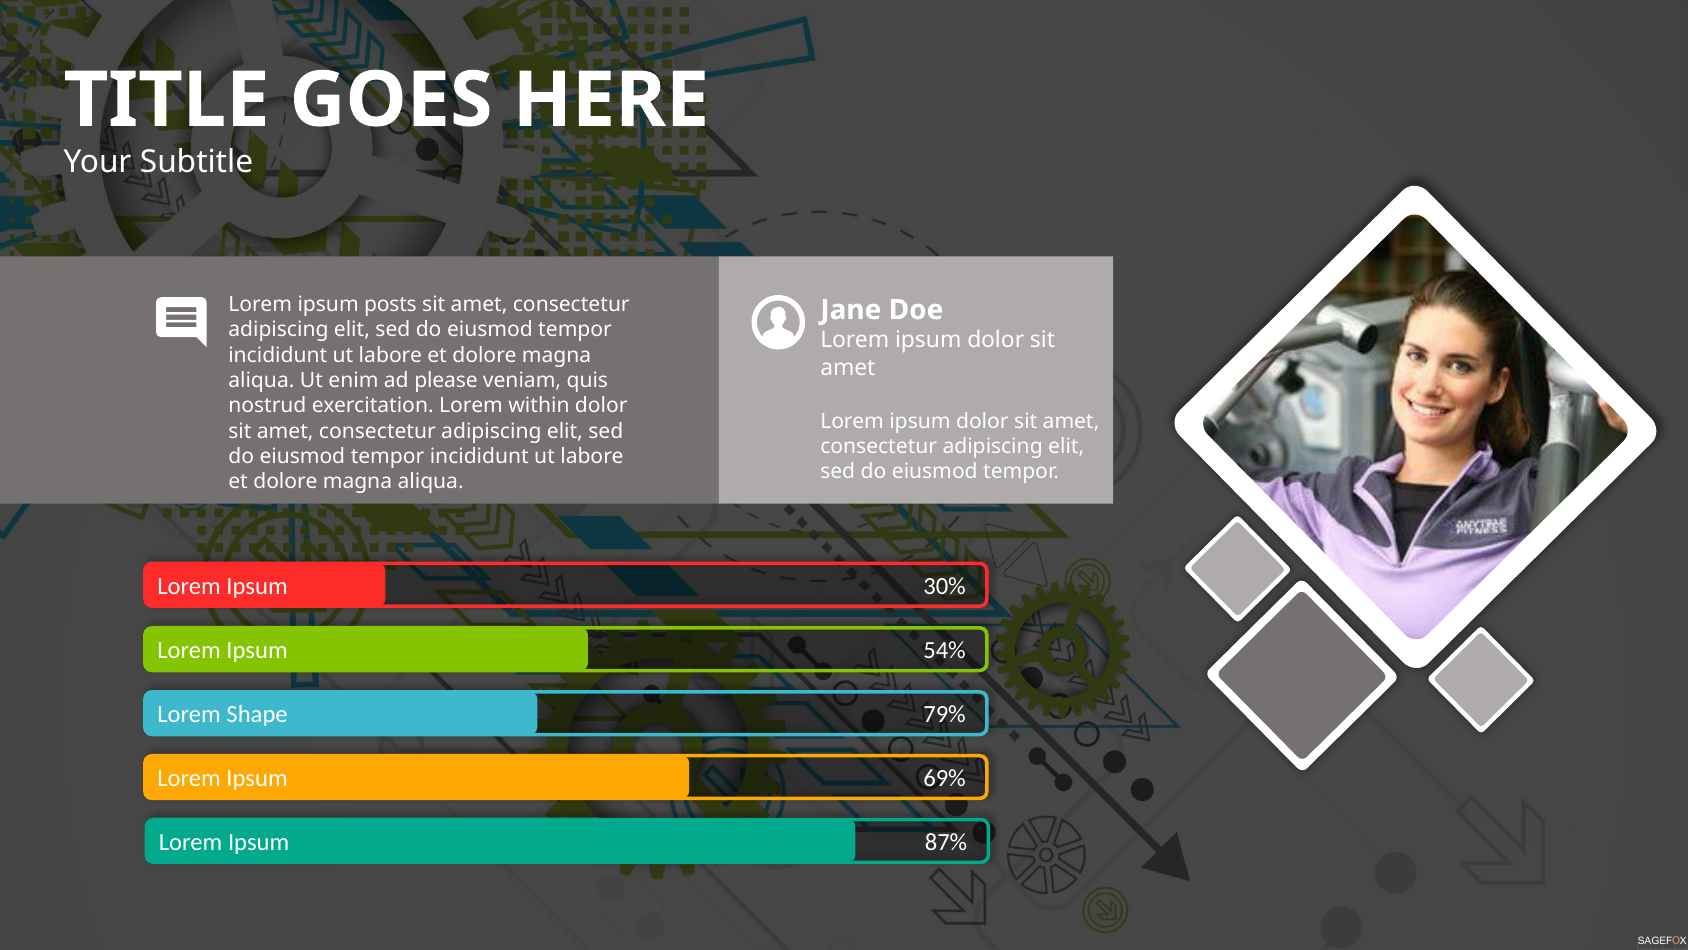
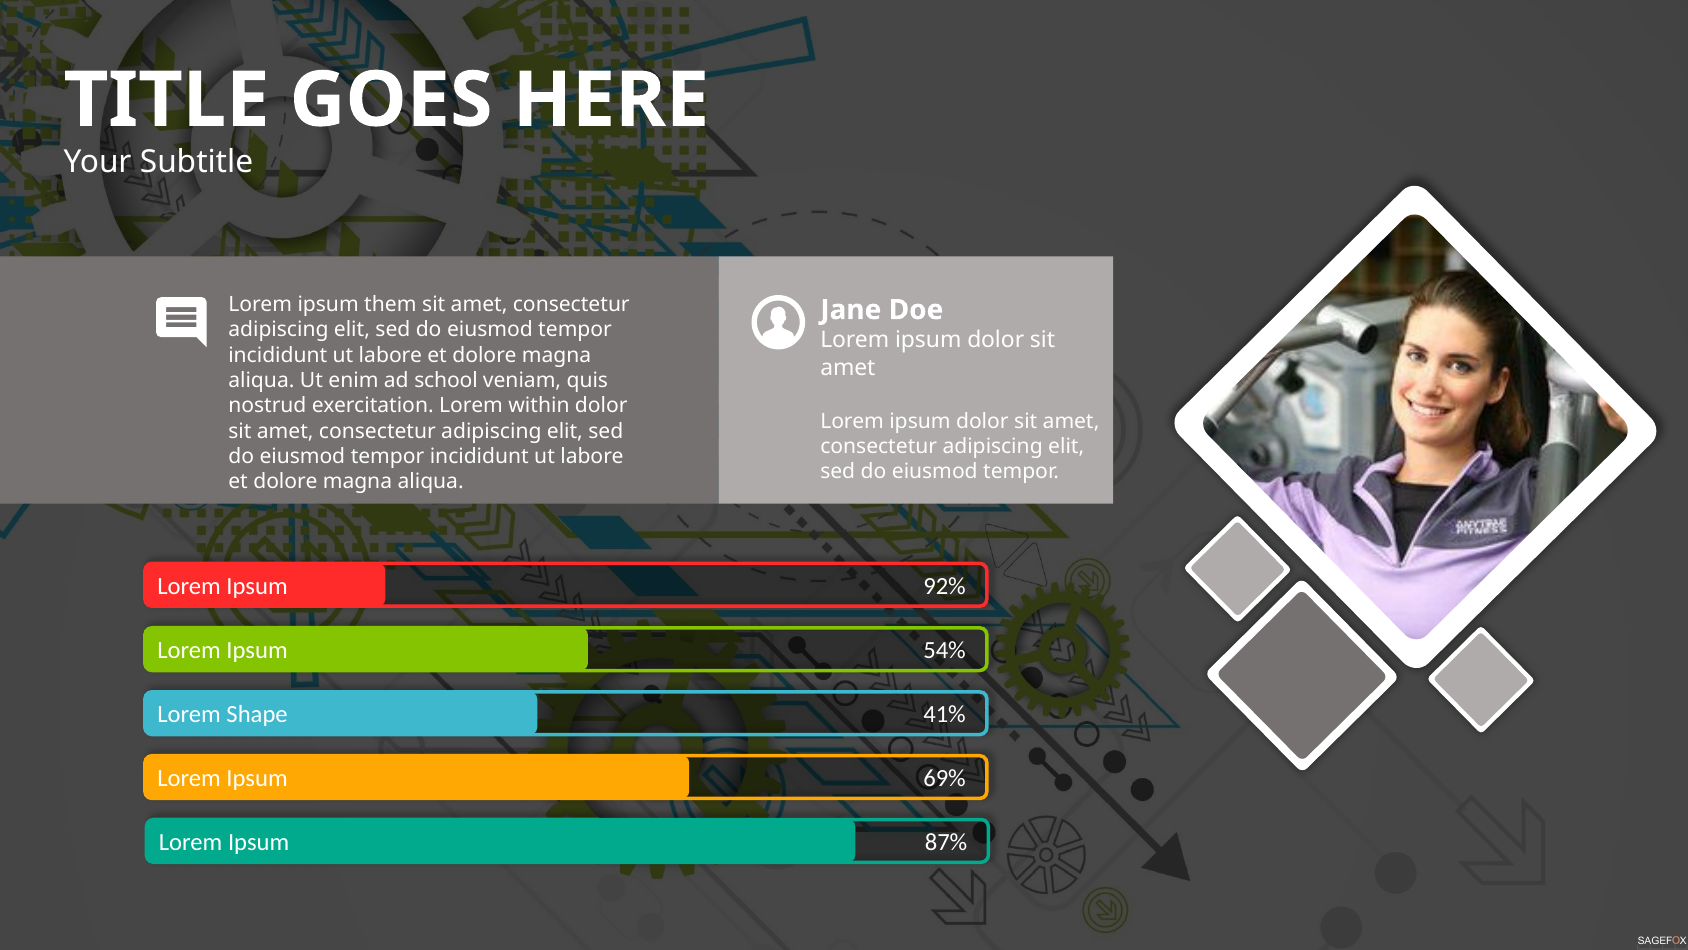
posts: posts -> them
please: please -> school
30%: 30% -> 92%
79%: 79% -> 41%
